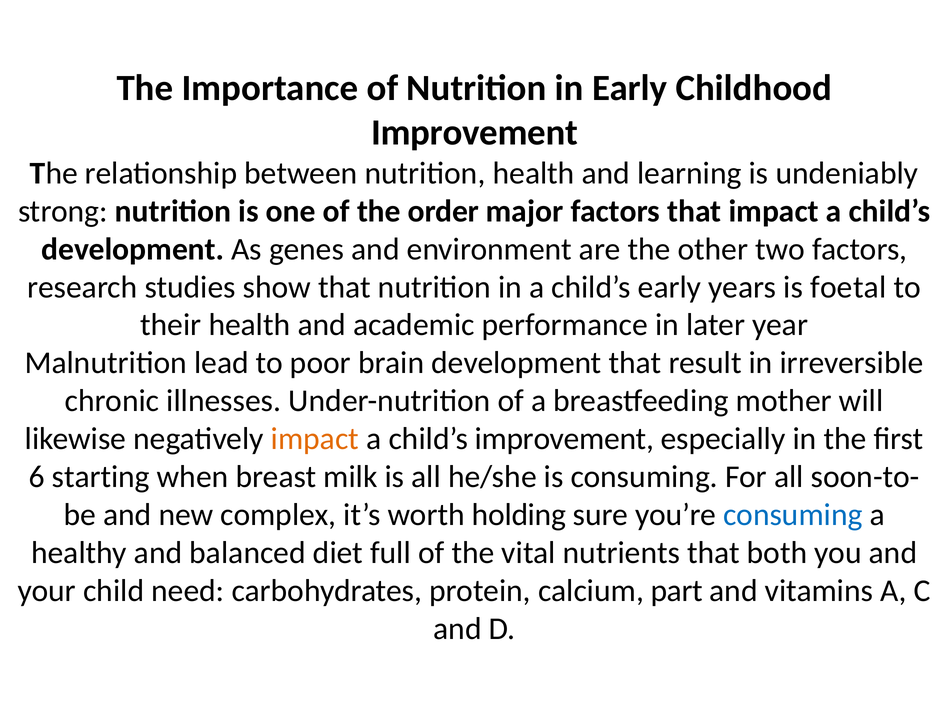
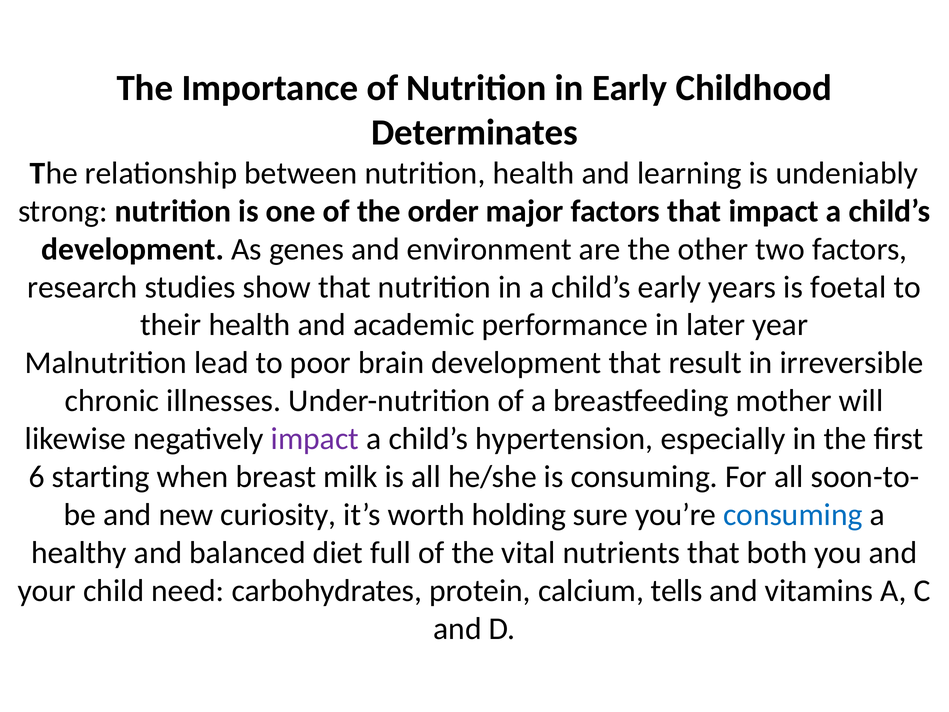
Improvement at (475, 132): Improvement -> Determinates
impact at (315, 439) colour: orange -> purple
child’s improvement: improvement -> hypertension
complex: complex -> curiosity
part: part -> tells
